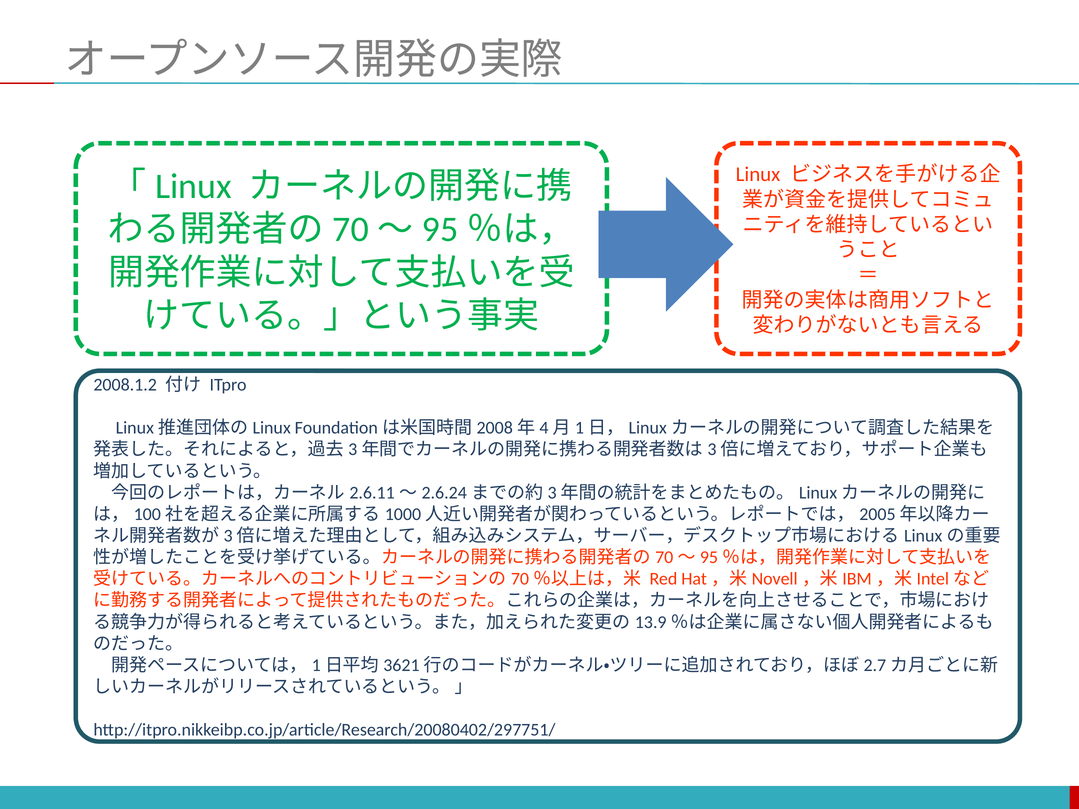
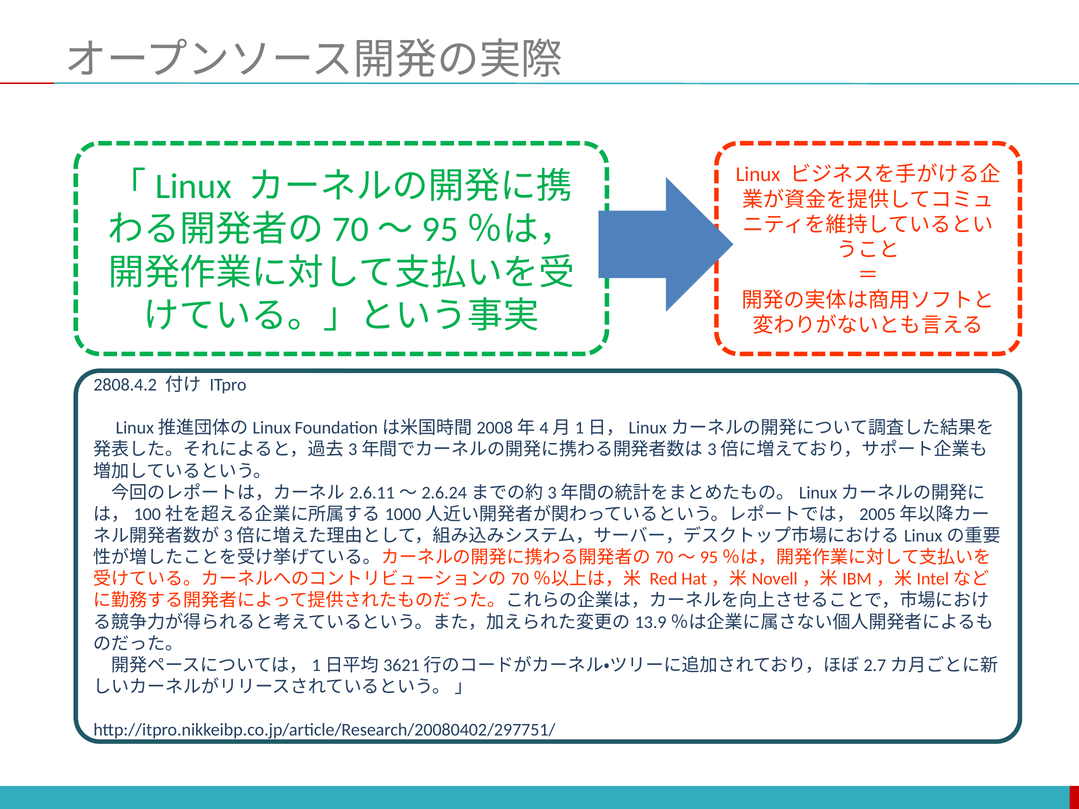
2008.1.2: 2008.1.2 -> 2808.4.2
